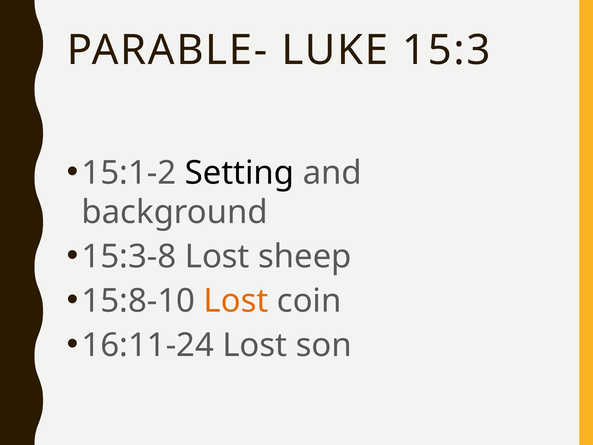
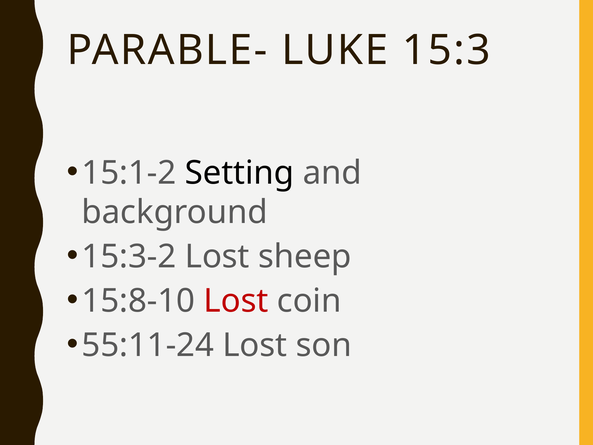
15:3-8: 15:3-8 -> 15:3-2
Lost at (236, 301) colour: orange -> red
16:11-24: 16:11-24 -> 55:11-24
